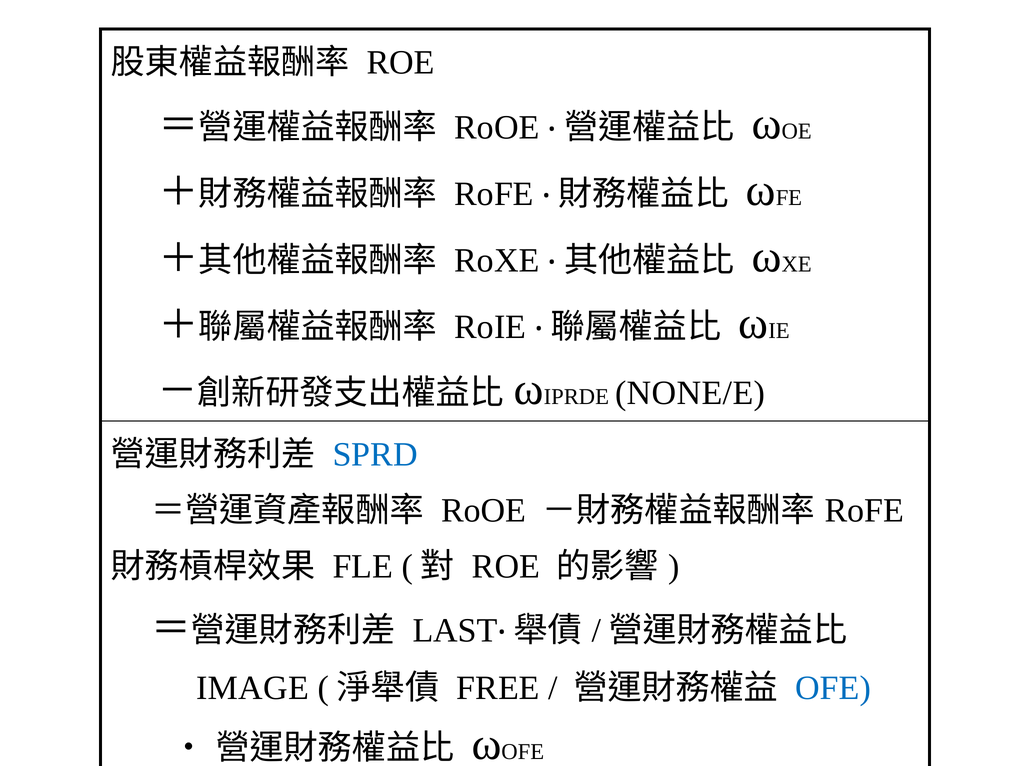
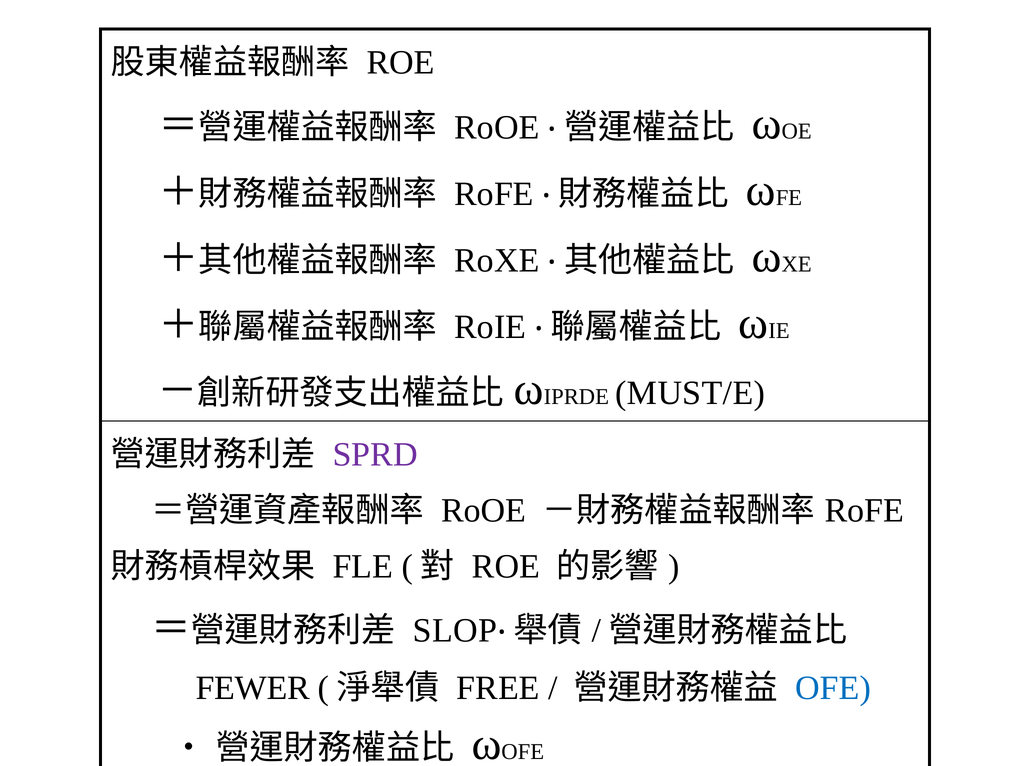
NONE/E: NONE/E -> MUST/E
SPRD colour: blue -> purple
LAST: LAST -> SLOP
IMAGE: IMAGE -> FEWER
